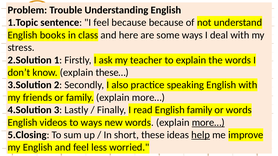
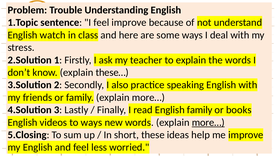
feel because: because -> improve
books: books -> watch
or words: words -> books
help underline: present -> none
